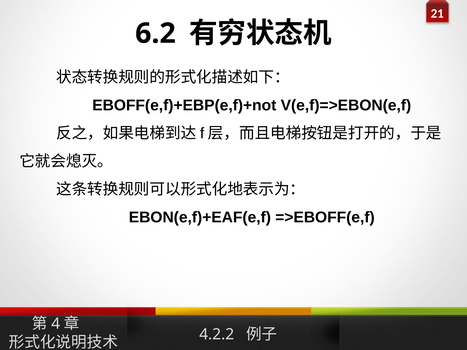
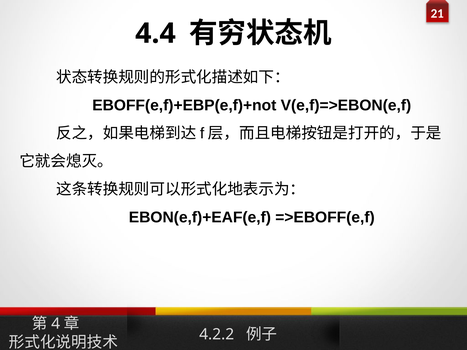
6.2: 6.2 -> 4.4
